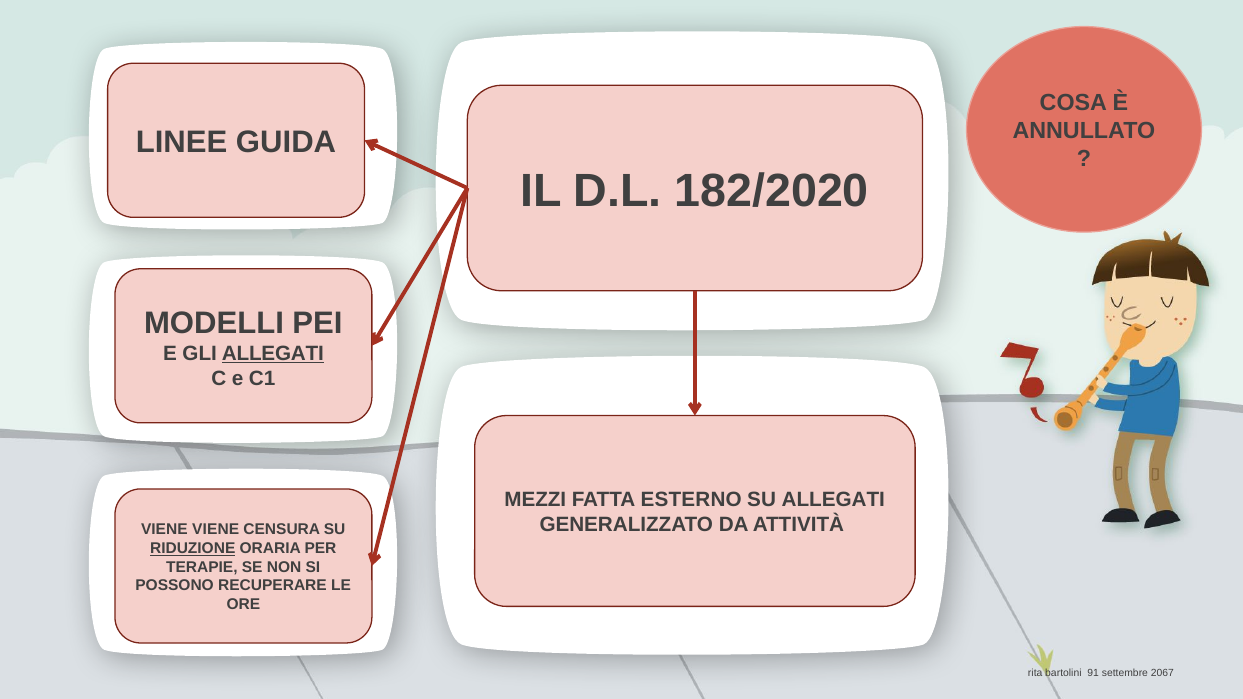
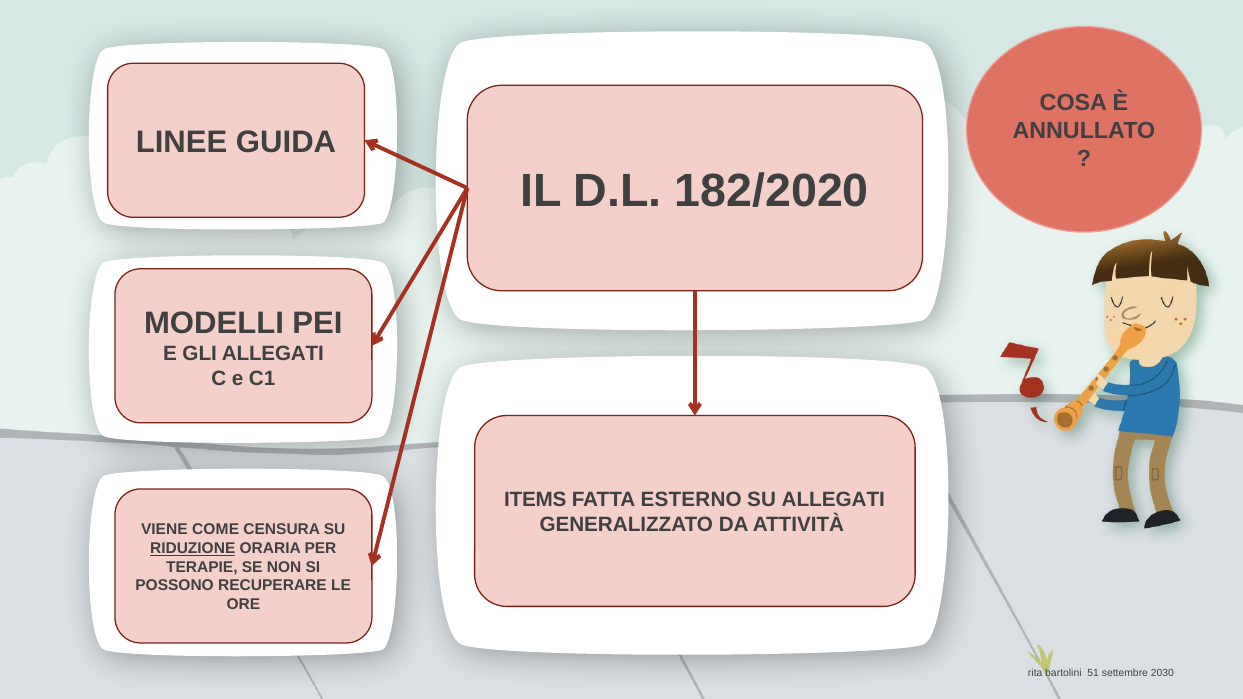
ALLEGATI at (273, 354) underline: present -> none
MEZZI: MEZZI -> ITEMS
VIENE VIENE: VIENE -> COME
91: 91 -> 51
2067: 2067 -> 2030
